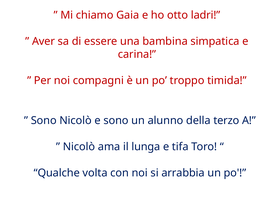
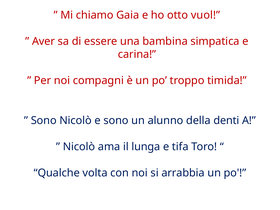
ladri: ladri -> vuol
terzo: terzo -> denti
